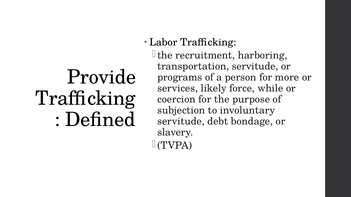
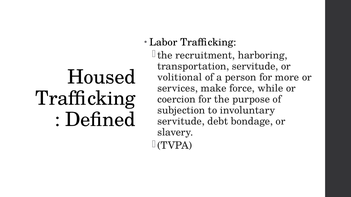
Provide: Provide -> Housed
programs: programs -> volitional
likely: likely -> make
